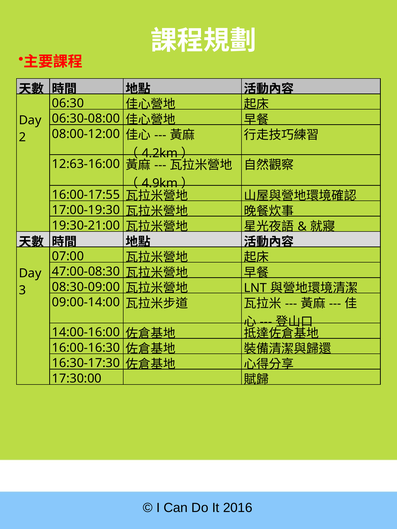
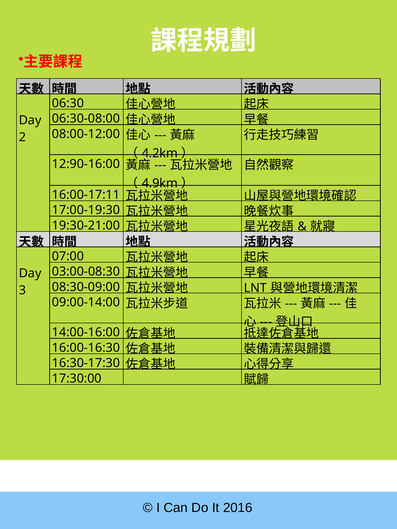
12:63-16:00: 12:63-16:00 -> 12:90-16:00
16:00-17:55: 16:00-17:55 -> 16:00-17:11
47:00-08:30: 47:00-08:30 -> 03:00-08:30
